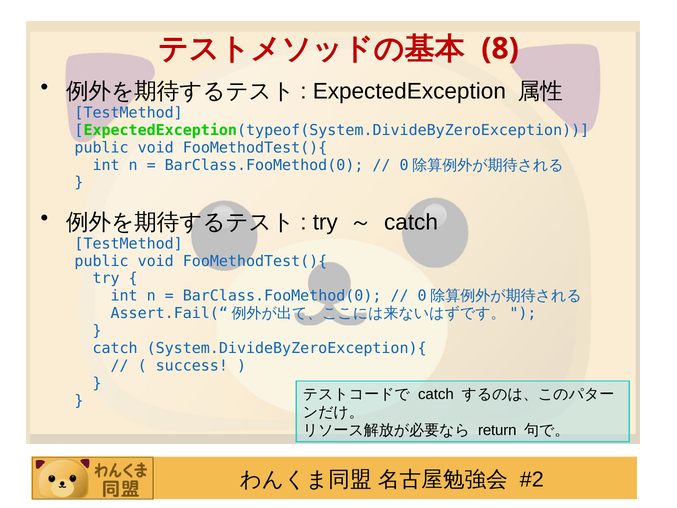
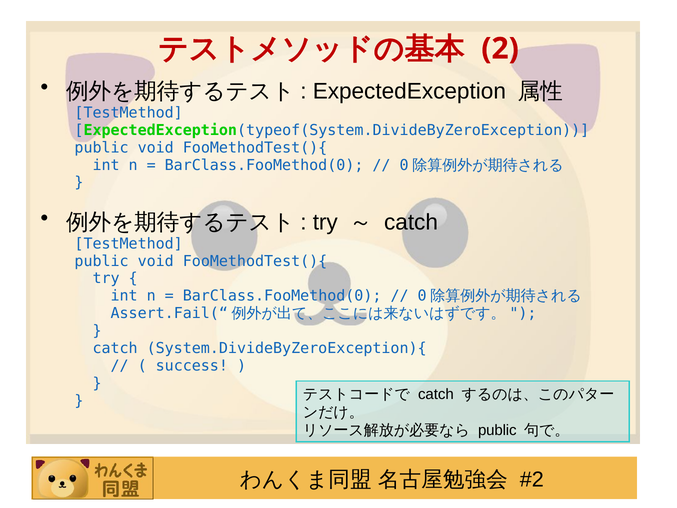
8: 8 -> 2
return at (497, 430): return -> public
